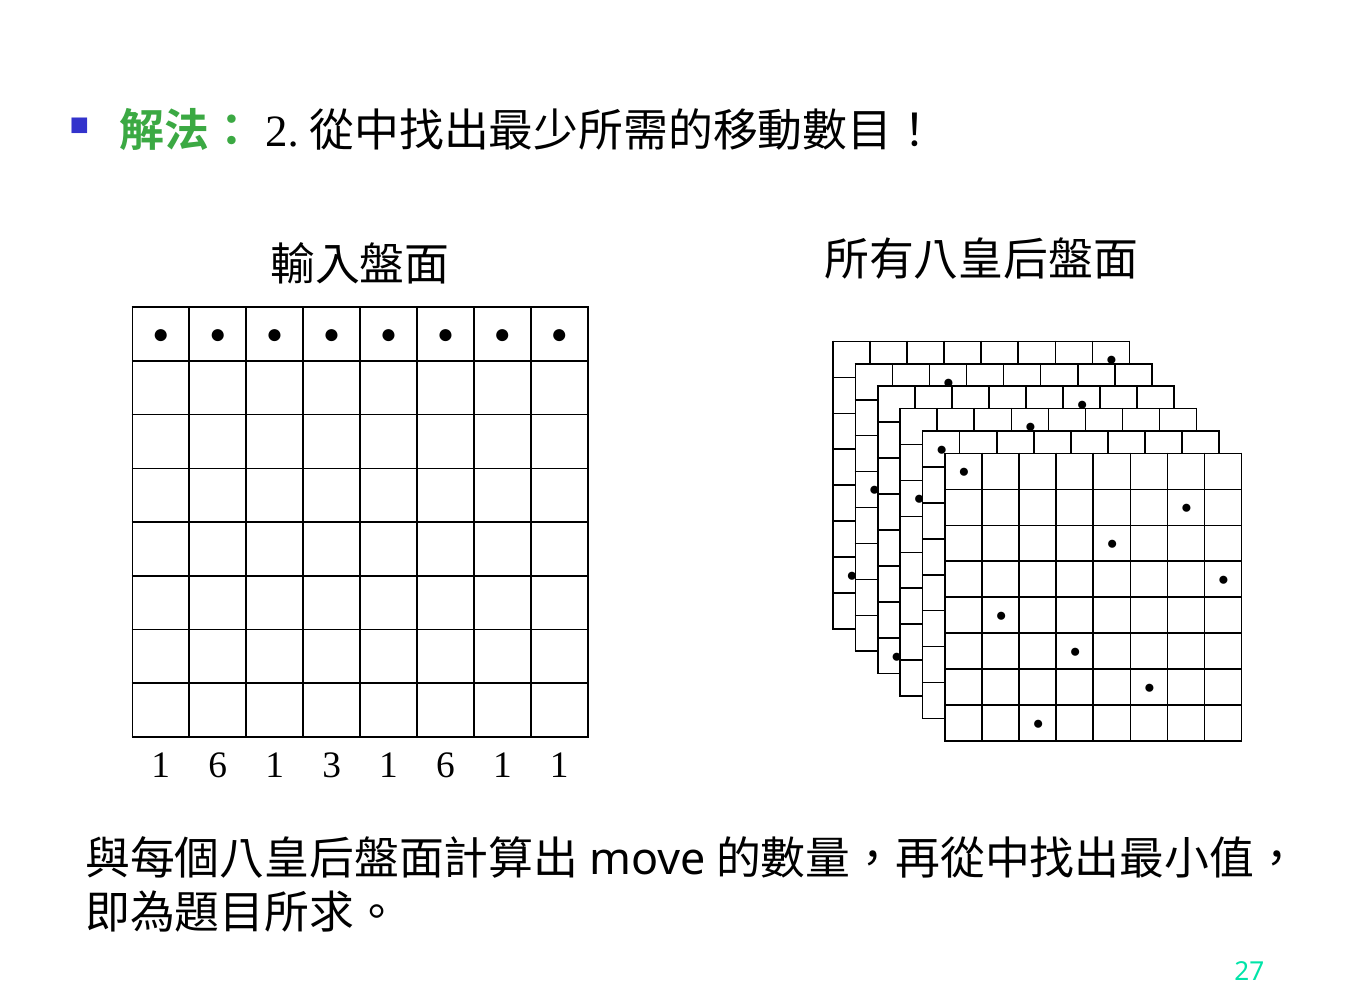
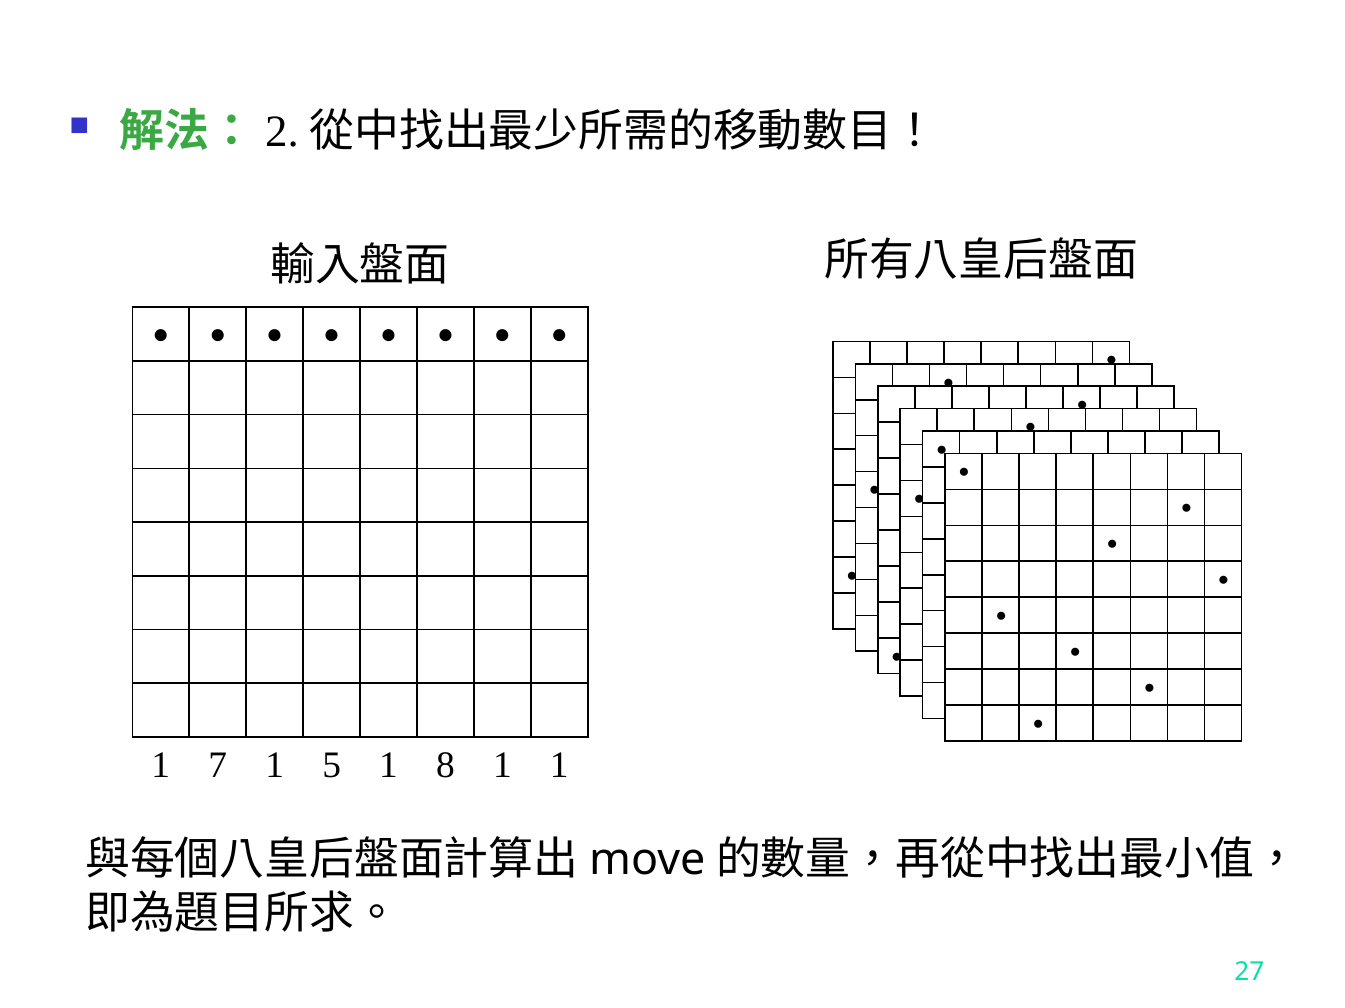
6 at (218, 765): 6 -> 7
3: 3 -> 5
6 at (445, 765): 6 -> 8
